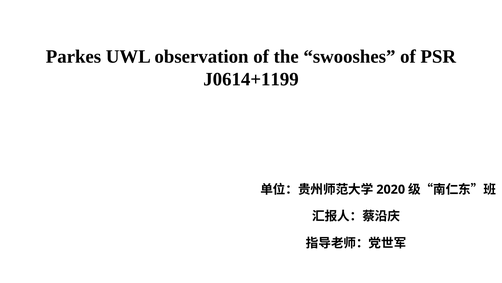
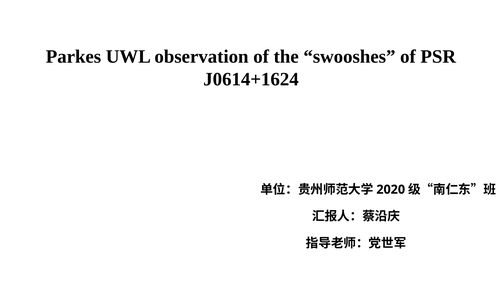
J0614+1199: J0614+1199 -> J0614+1624
